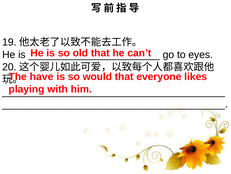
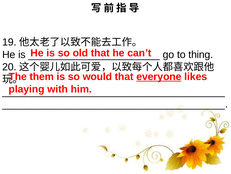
eyes: eyes -> thing
have: have -> them
everyone underline: none -> present
